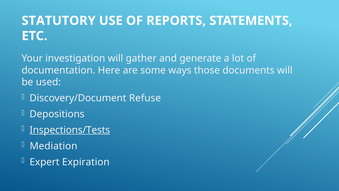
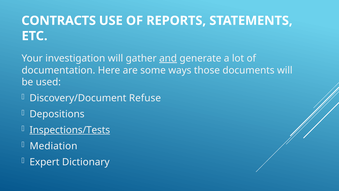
STATUTORY: STATUTORY -> CONTRACTS
and underline: none -> present
Expiration: Expiration -> Dictionary
